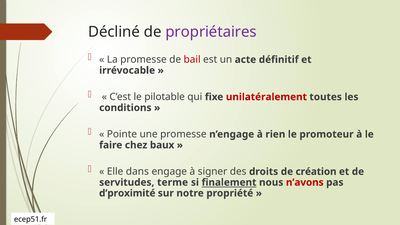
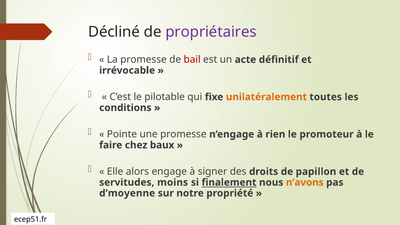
unilatéralement colour: red -> orange
dans: dans -> alors
création: création -> papillon
terme: terme -> moins
n’avons colour: red -> orange
d’proximité: d’proximité -> d’moyenne
